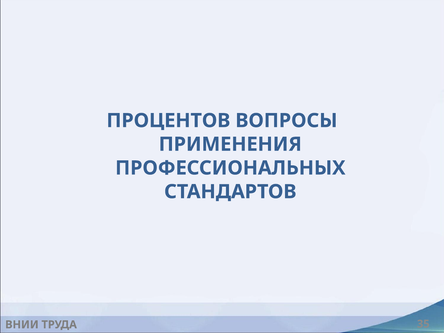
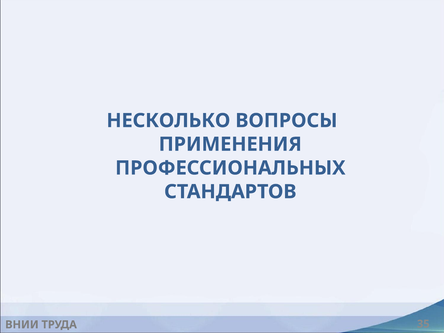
ПРОЦЕНТОВ: ПРОЦЕНТОВ -> НЕСКОЛЬКО
